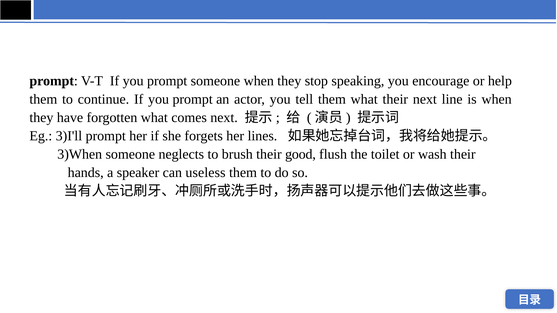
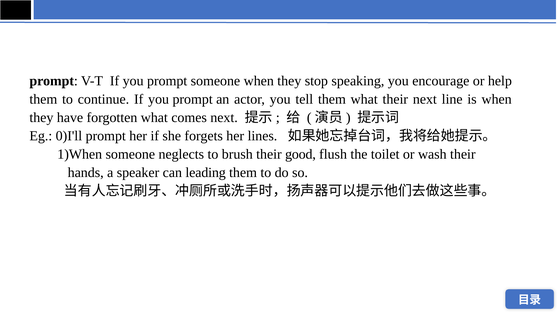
3)I'll: 3)I'll -> 0)I'll
3)When: 3)When -> 1)When
useless: useless -> leading
